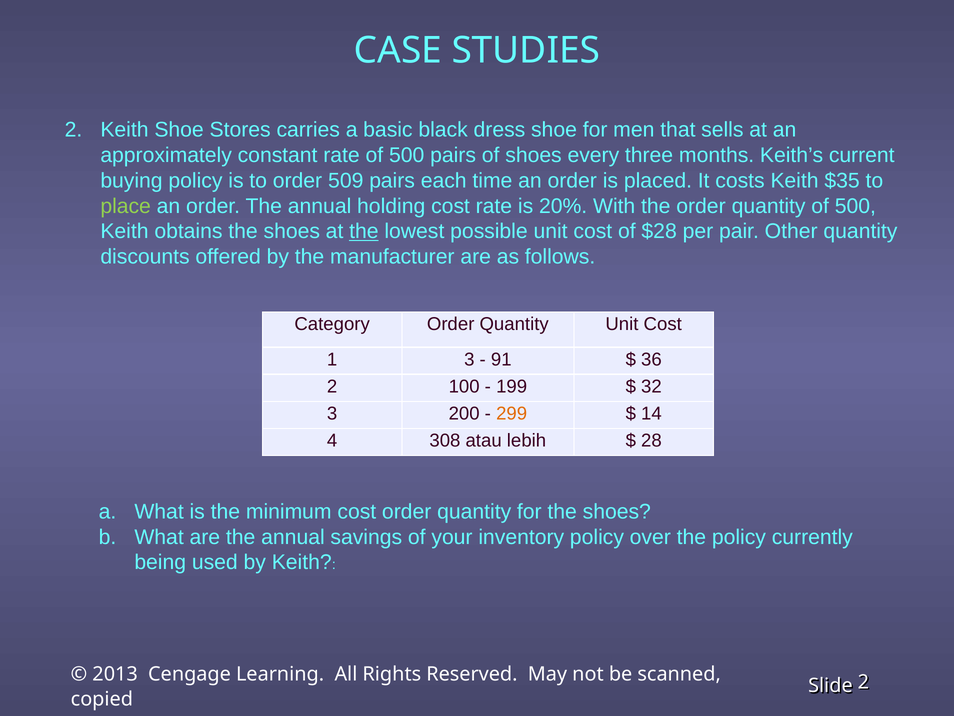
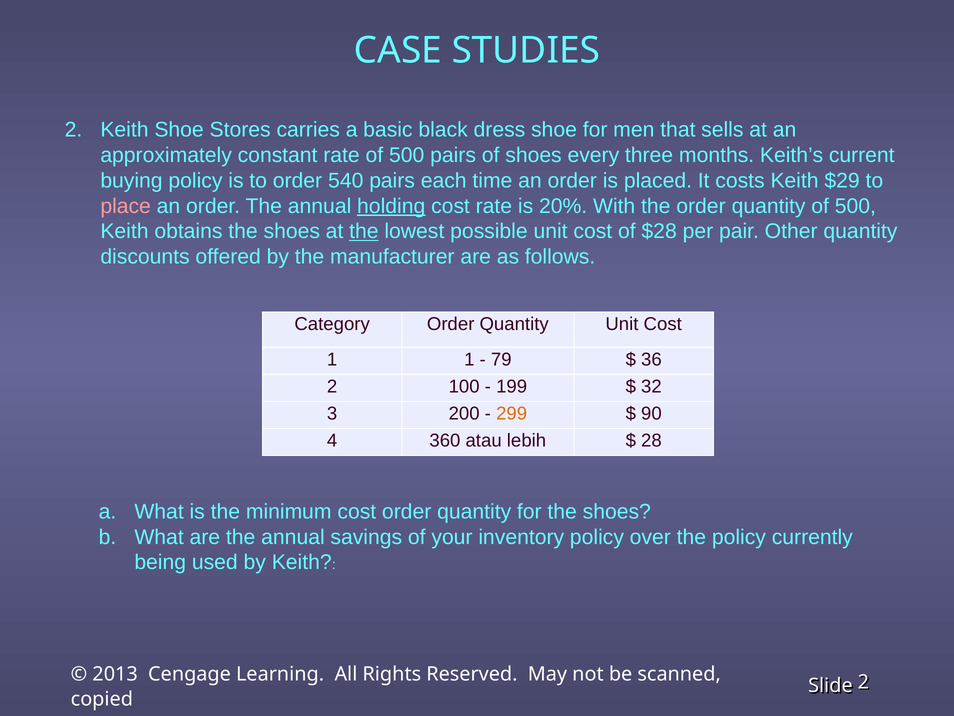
509: 509 -> 540
$35: $35 -> $29
place colour: light green -> pink
holding underline: none -> present
1 3: 3 -> 1
91: 91 -> 79
14: 14 -> 90
308: 308 -> 360
